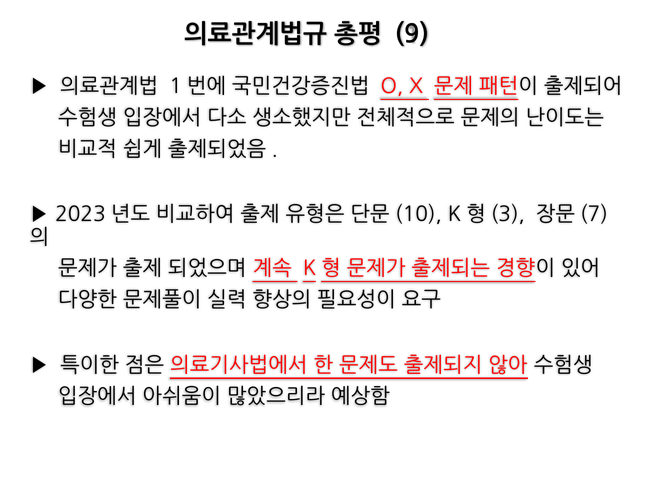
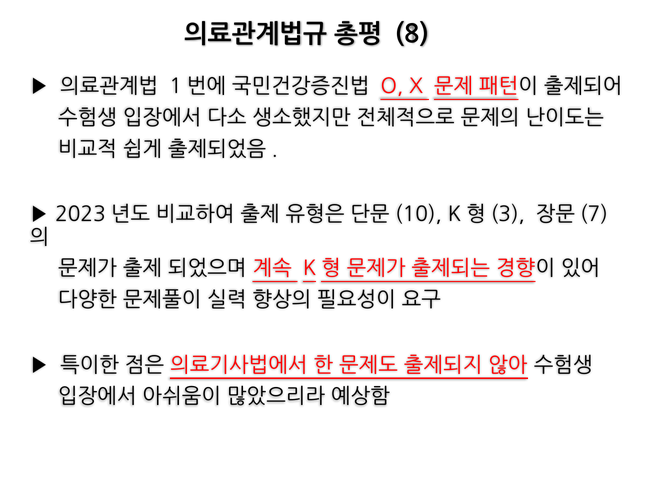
9: 9 -> 8
